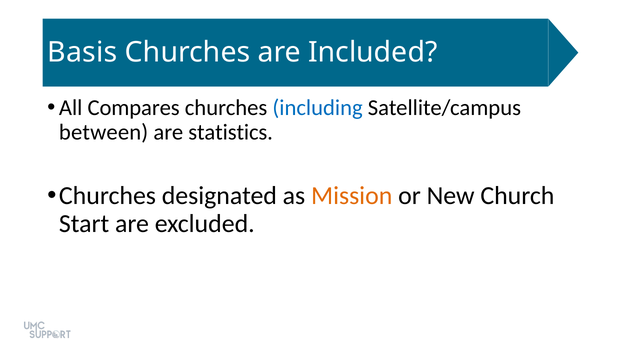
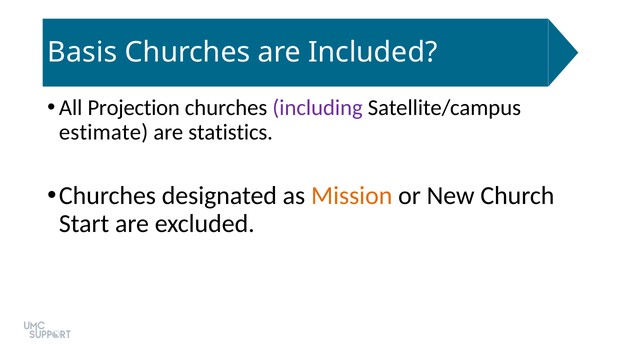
Compares: Compares -> Projection
including colour: blue -> purple
between: between -> estimate
